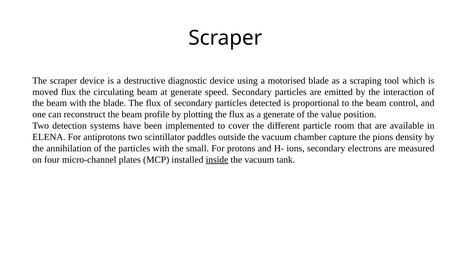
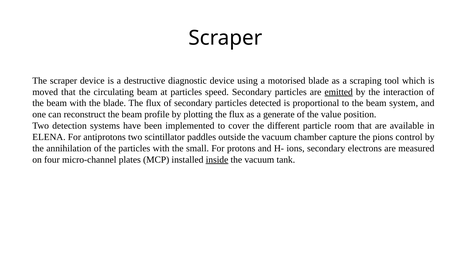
moved flux: flux -> that
at generate: generate -> particles
emitted underline: none -> present
control: control -> system
density: density -> control
